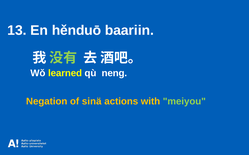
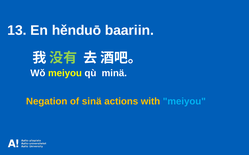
Wǒ learned: learned -> meiyou
neng: neng -> minä
meiyou at (184, 102) colour: light green -> light blue
